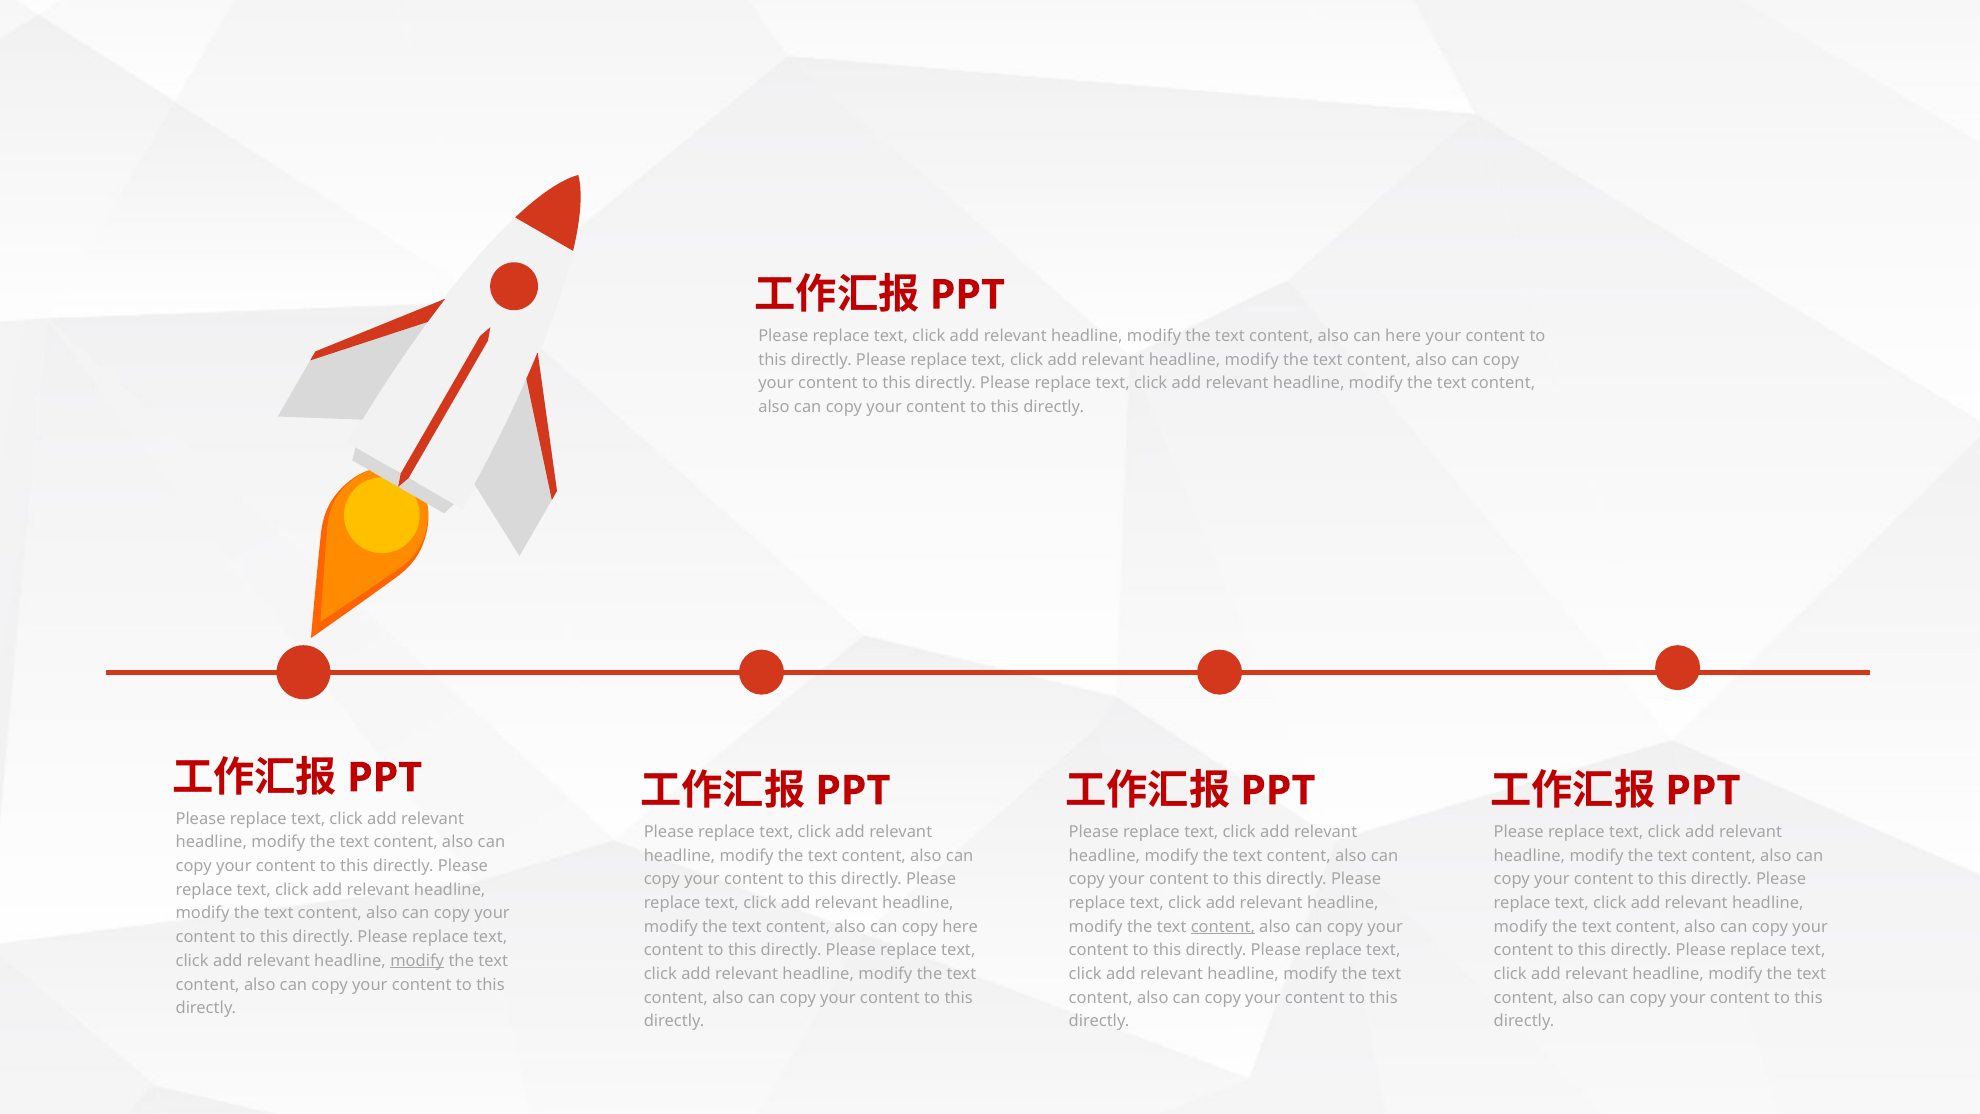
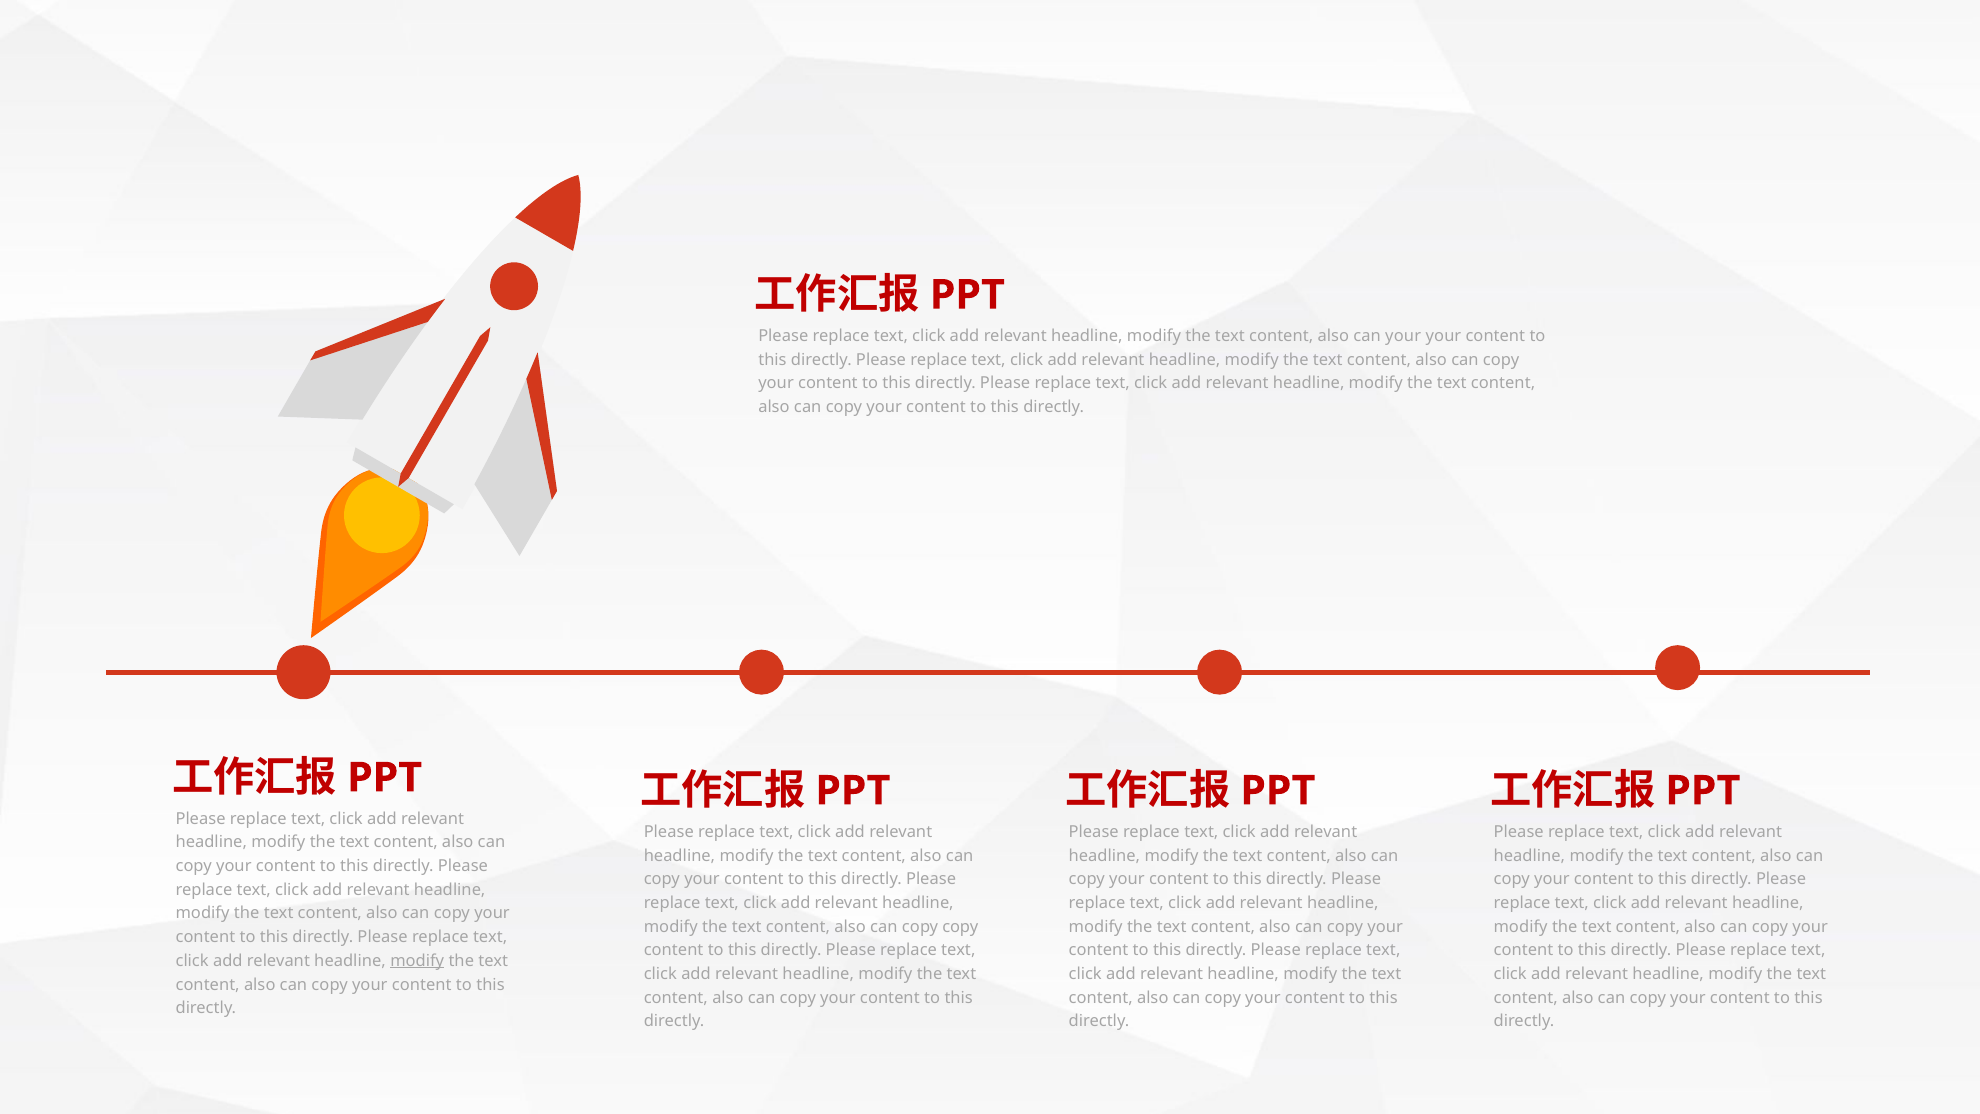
can here: here -> your
copy here: here -> copy
content at (1223, 926) underline: present -> none
